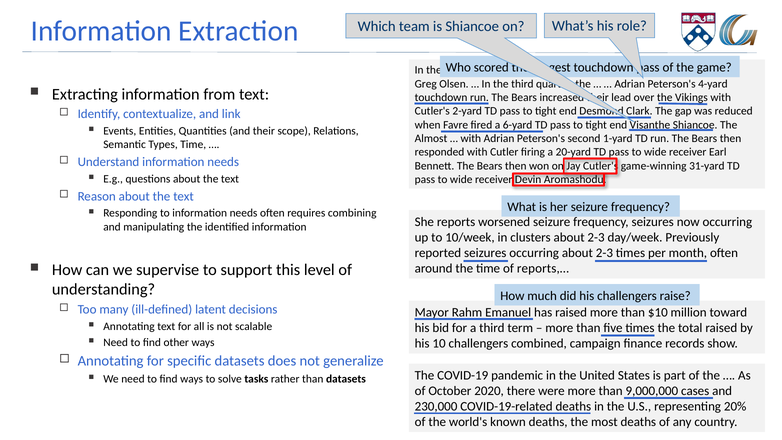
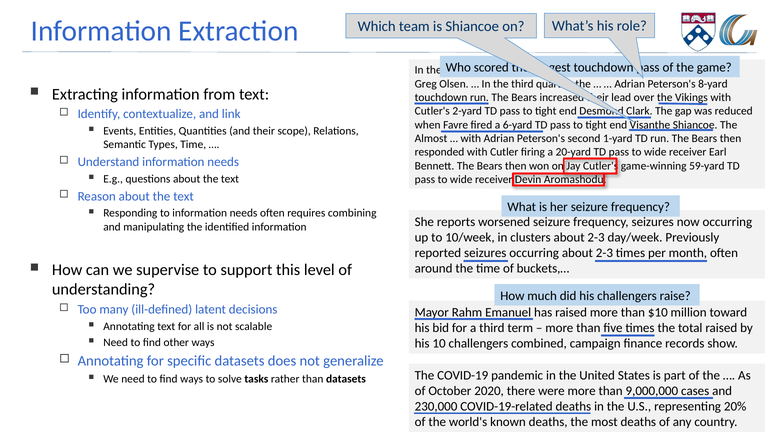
4-yard: 4-yard -> 8-yard
31-yard: 31-yard -> 59-yard
reports,…: reports,… -> buckets,…
